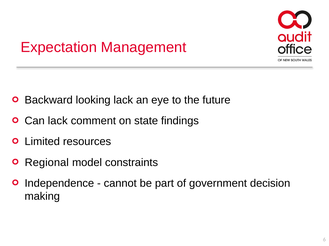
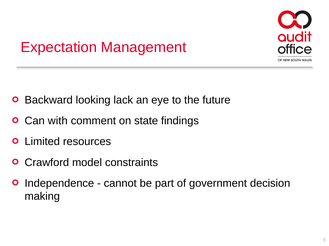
Can lack: lack -> with
Regional: Regional -> Crawford
